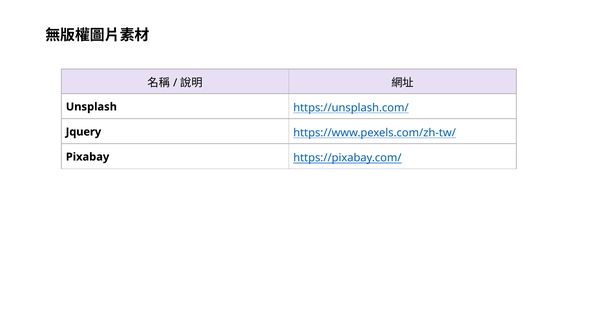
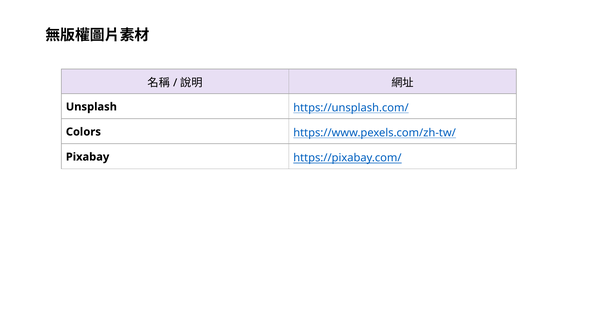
Jquery: Jquery -> Colors
